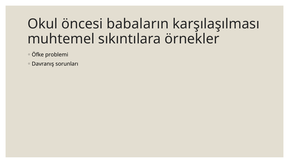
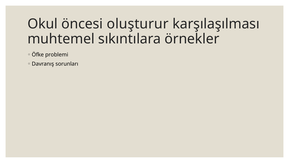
babaların: babaların -> oluşturur
